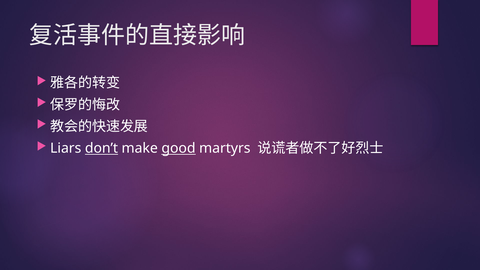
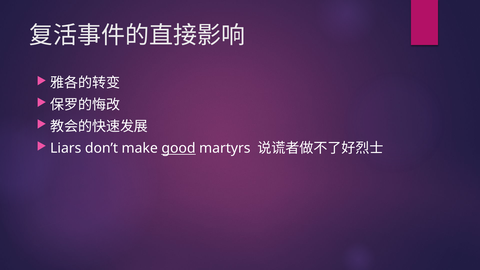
don’t underline: present -> none
